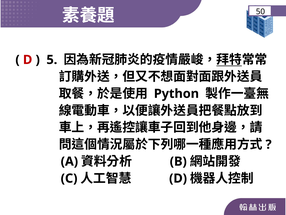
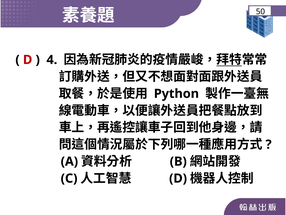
5: 5 -> 4
